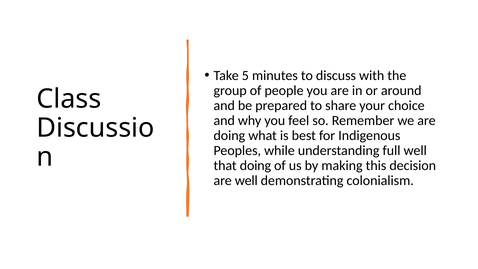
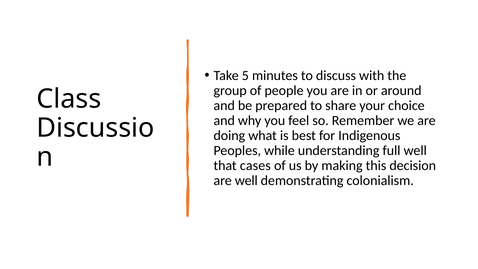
that doing: doing -> cases
